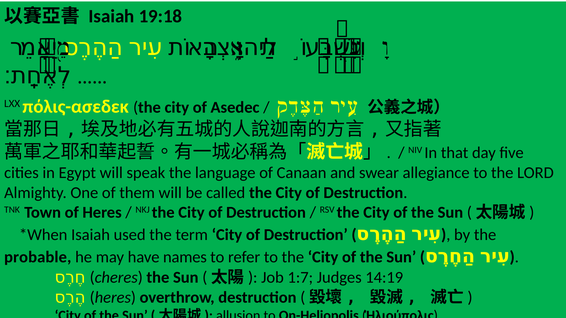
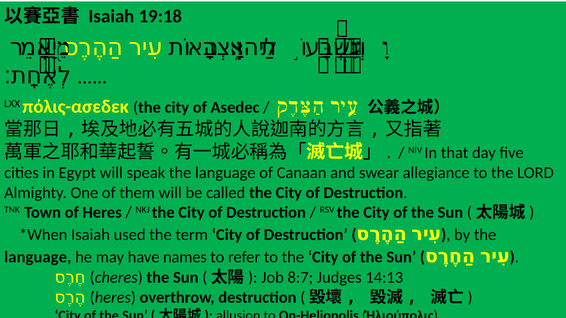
probable at (38, 258): probable -> language
1:7: 1:7 -> 8:7
14:19: 14:19 -> 14:13
